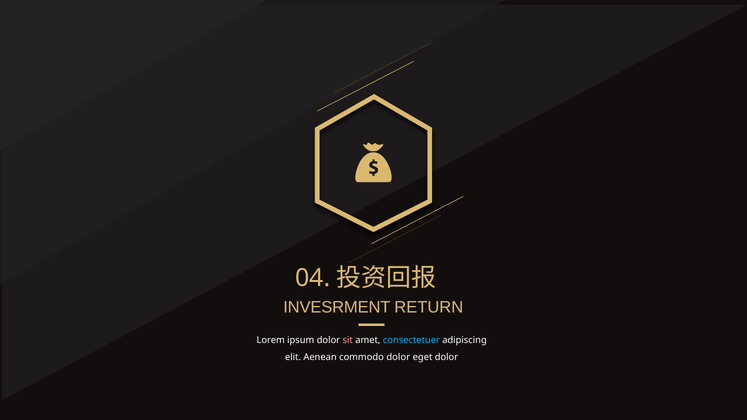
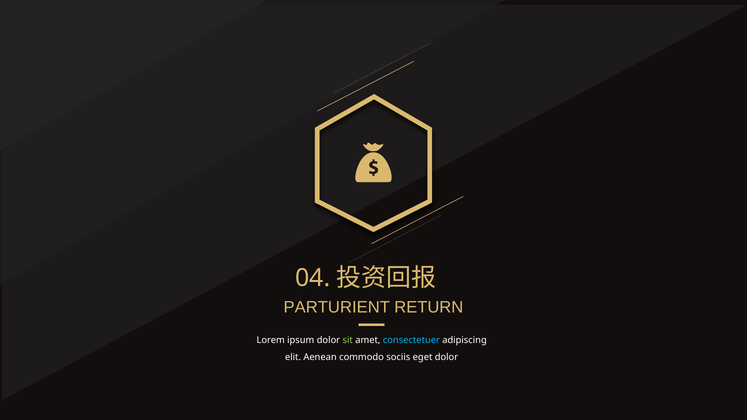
INVESRMENT: INVESRMENT -> PARTURIENT
sit colour: pink -> light green
commodo dolor: dolor -> sociis
